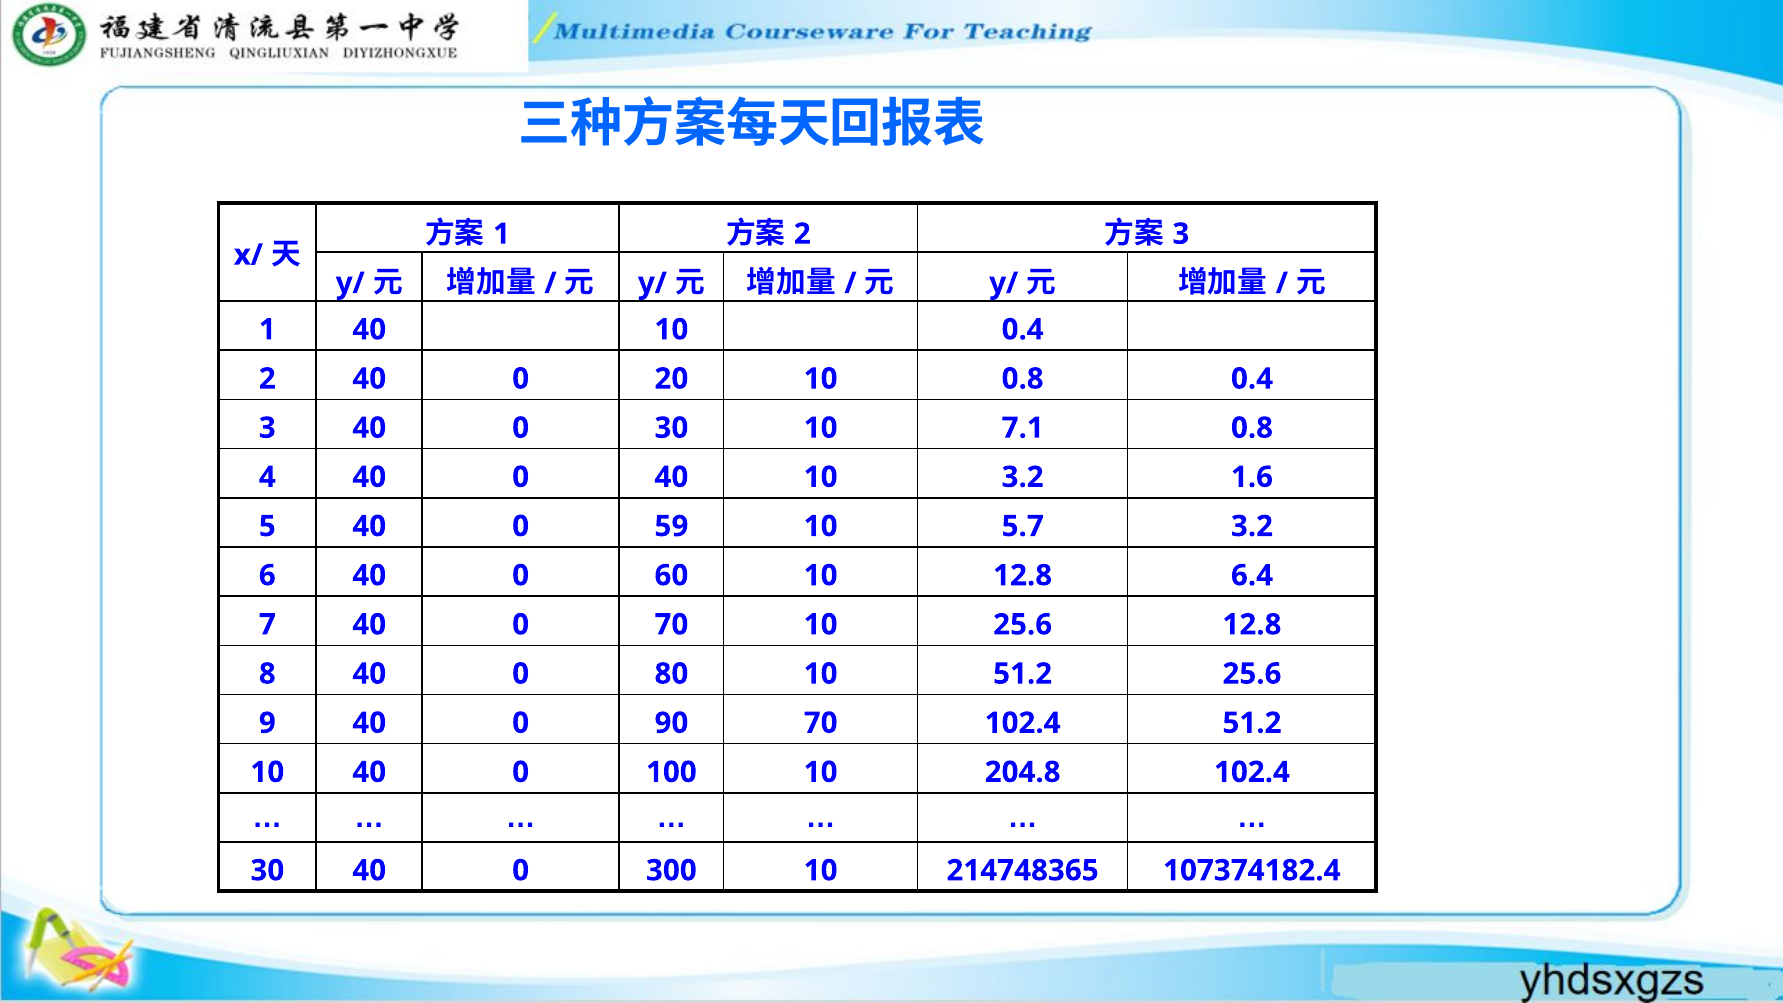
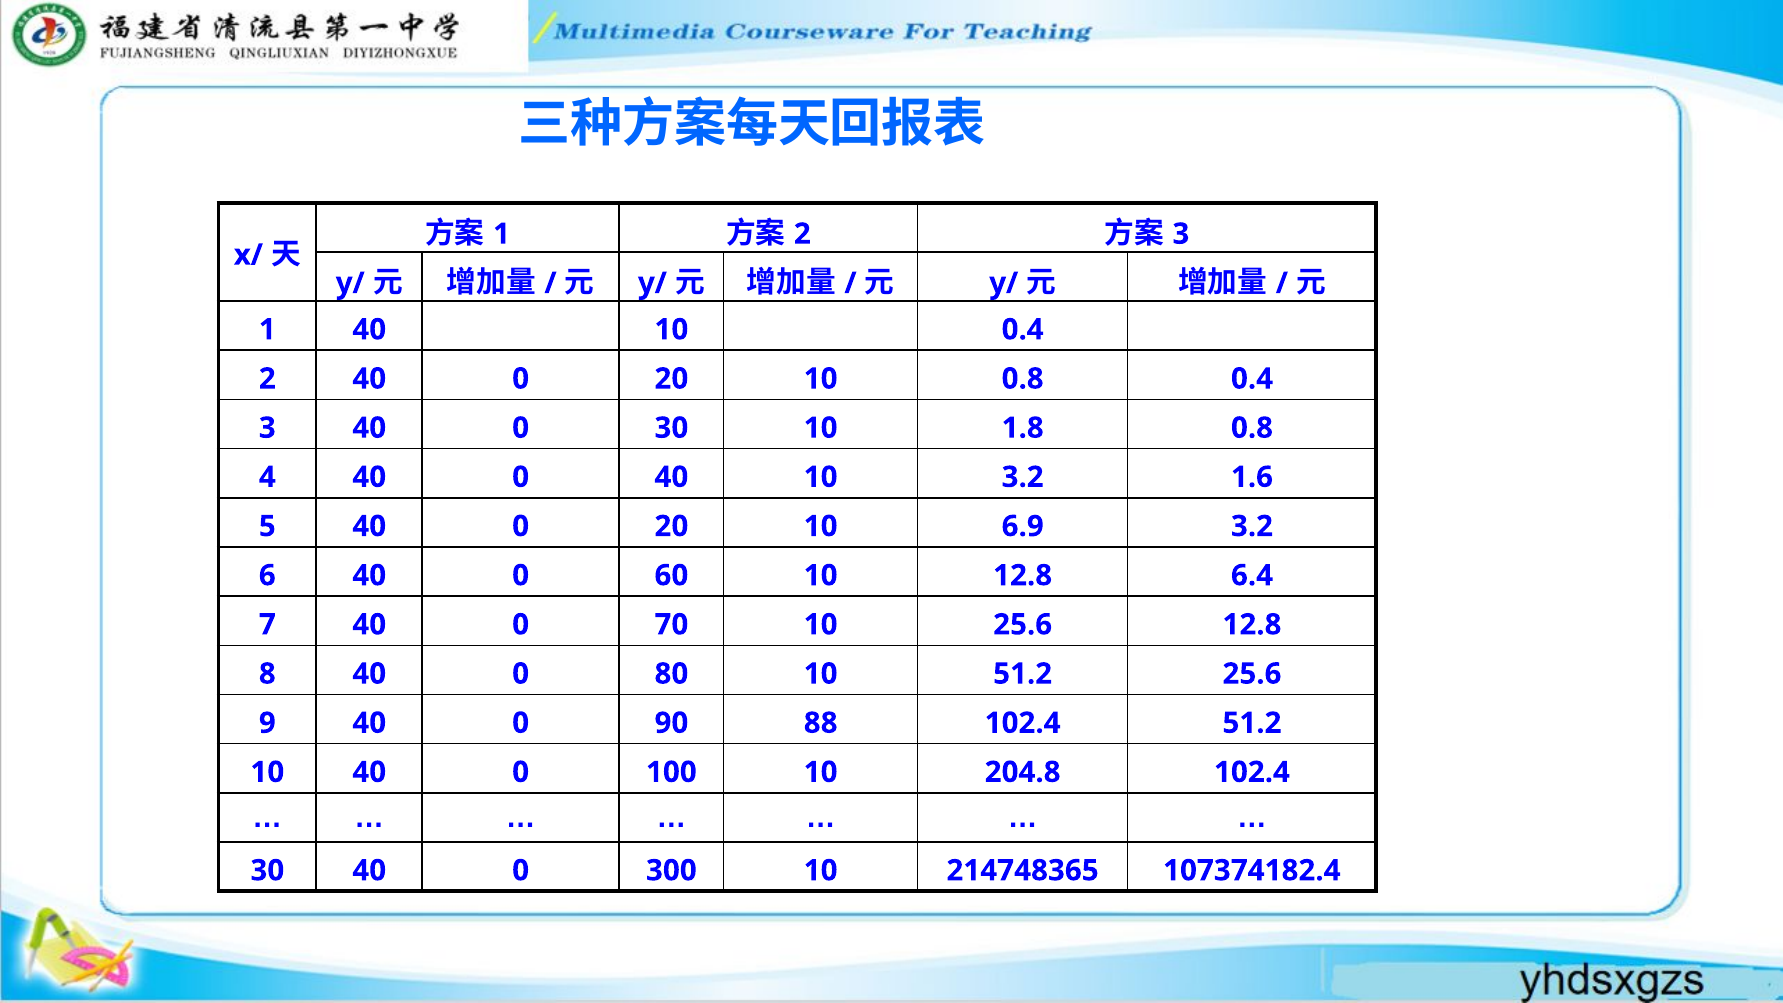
7.1: 7.1 -> 1.8
5 40 0 59: 59 -> 20
5.7: 5.7 -> 6.9
90 70: 70 -> 88
